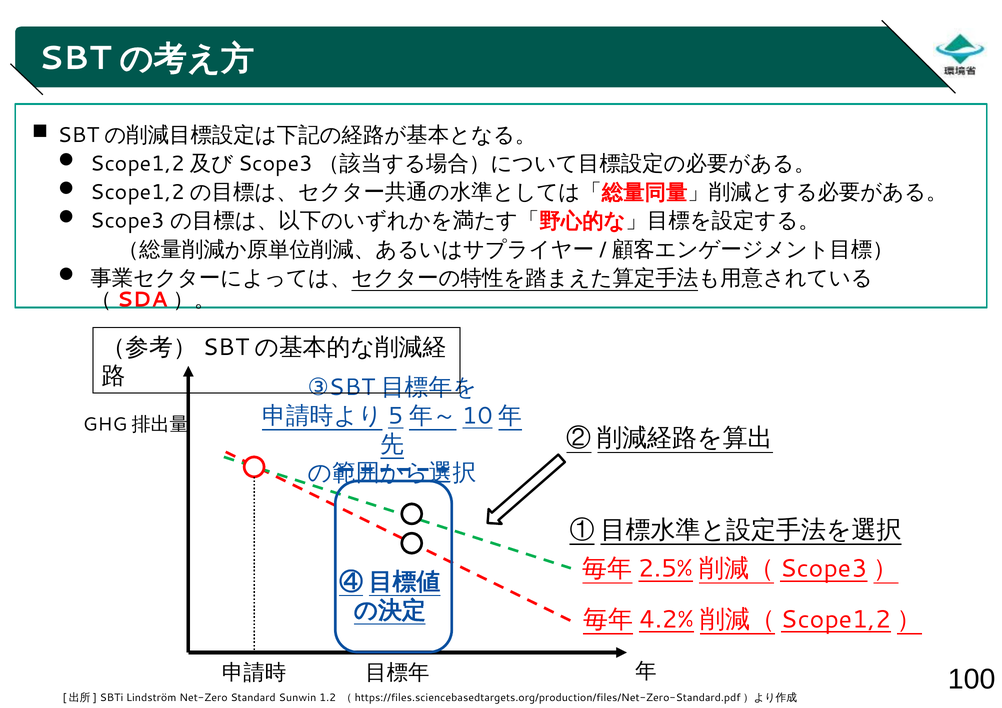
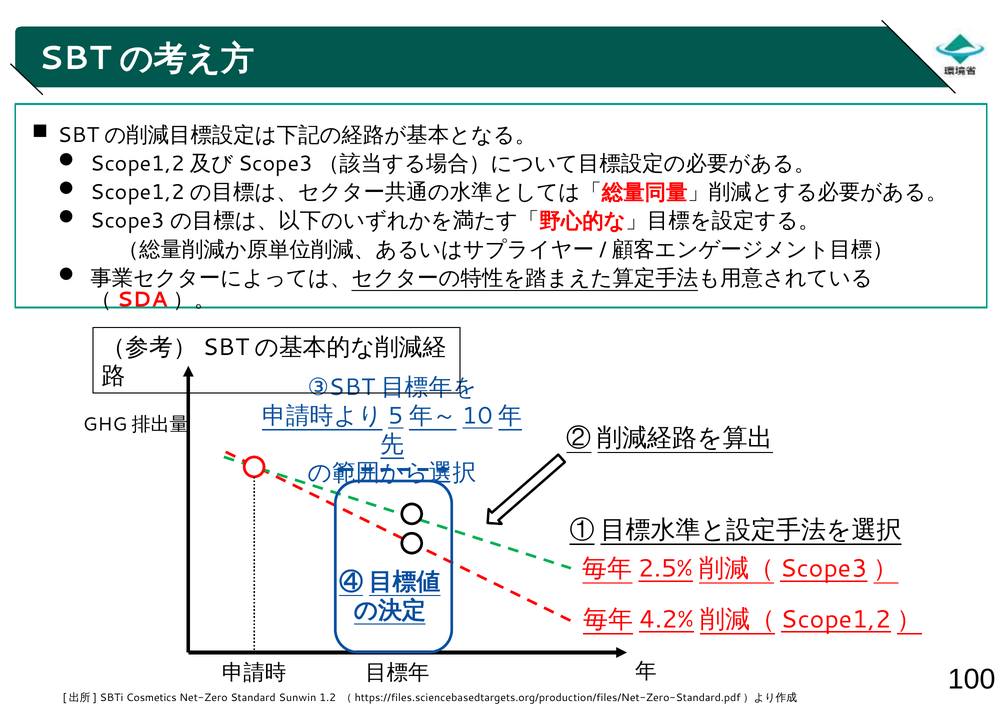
Lindström: Lindström -> Cosmetics
